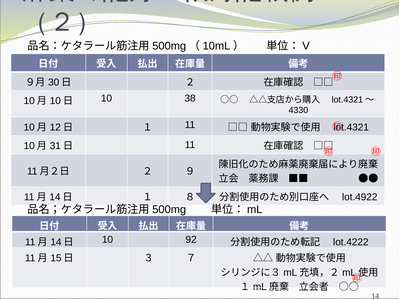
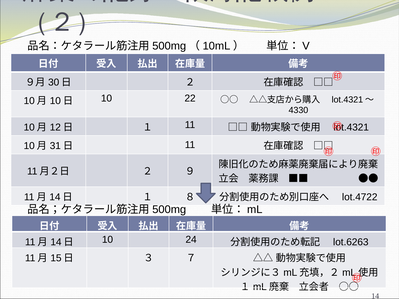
38: 38 -> 22
lot.4922: lot.4922 -> lot.4722
92: 92 -> 24
lot.4222: lot.4222 -> lot.6263
